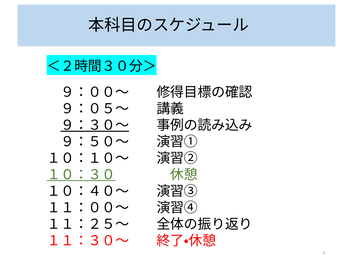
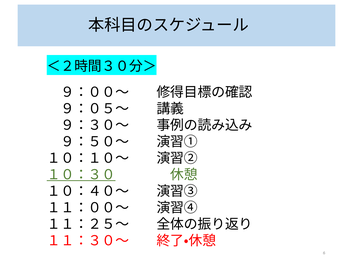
９：３０～ underline: present -> none
